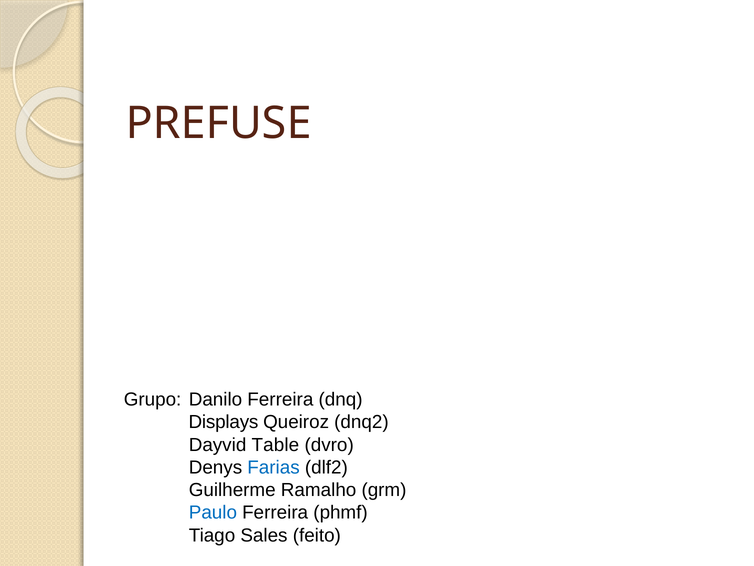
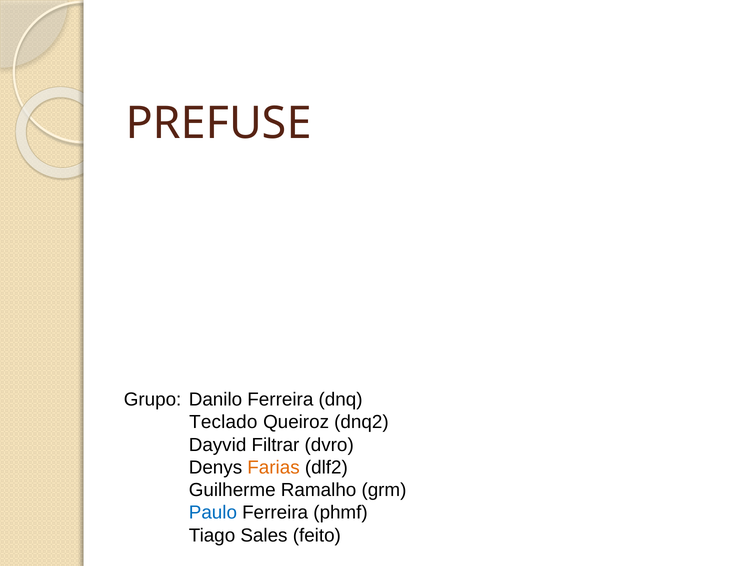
Displays: Displays -> Teclado
Table: Table -> Filtrar
Farias colour: blue -> orange
